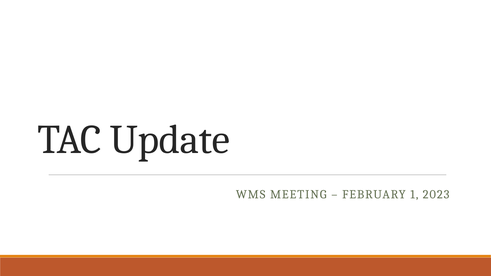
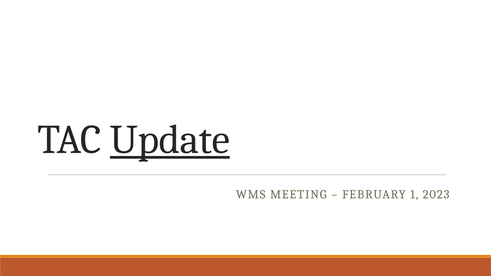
Update underline: none -> present
